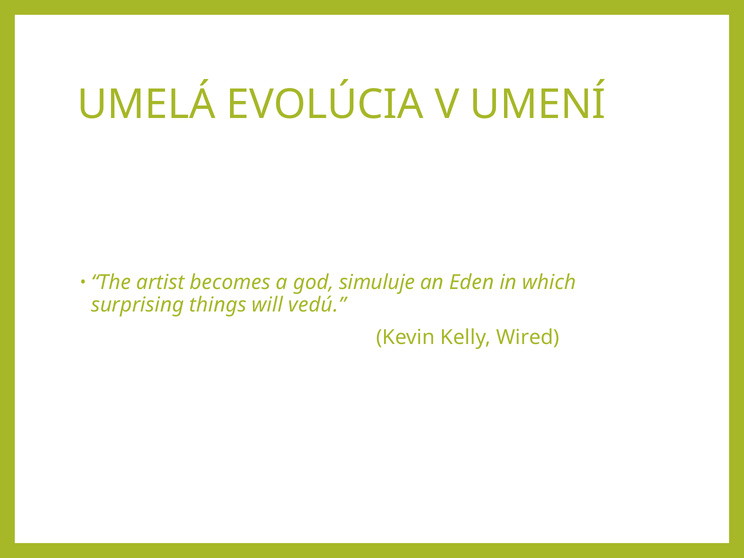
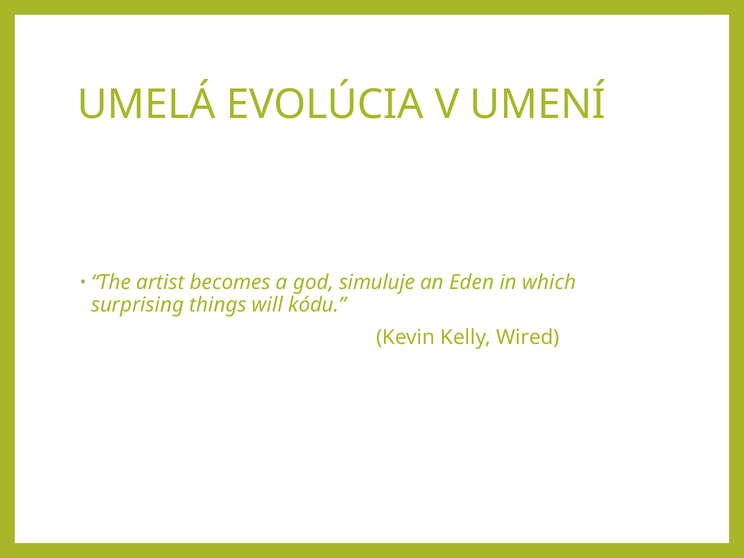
vedú: vedú -> kódu
